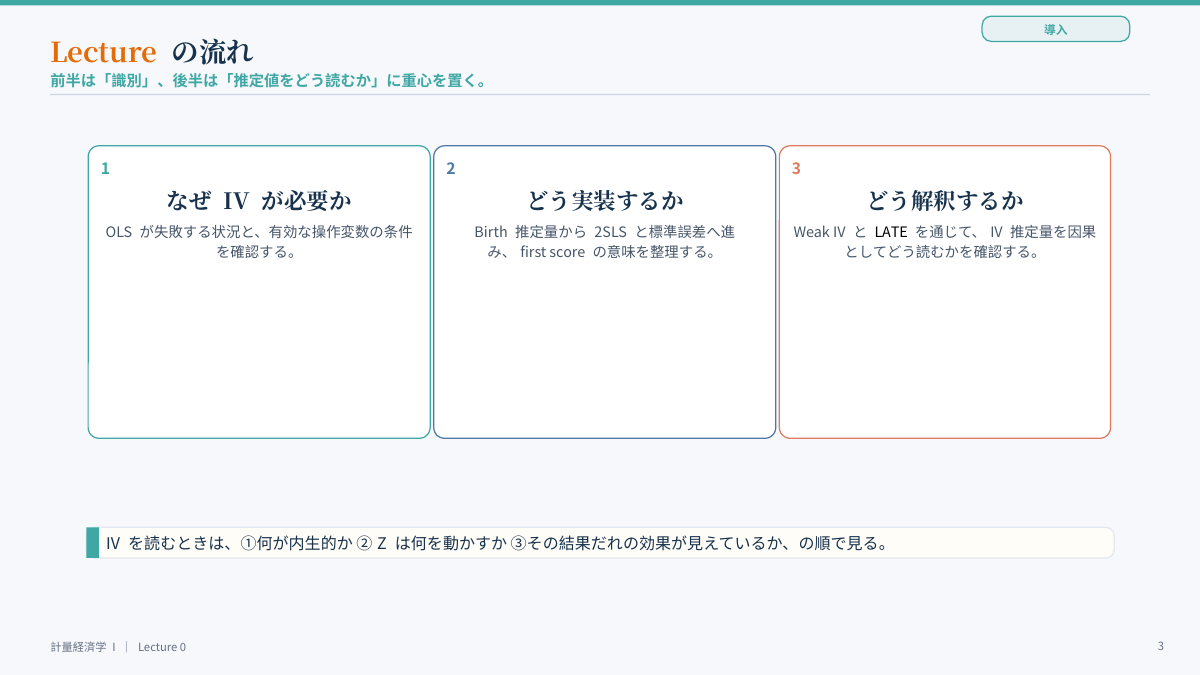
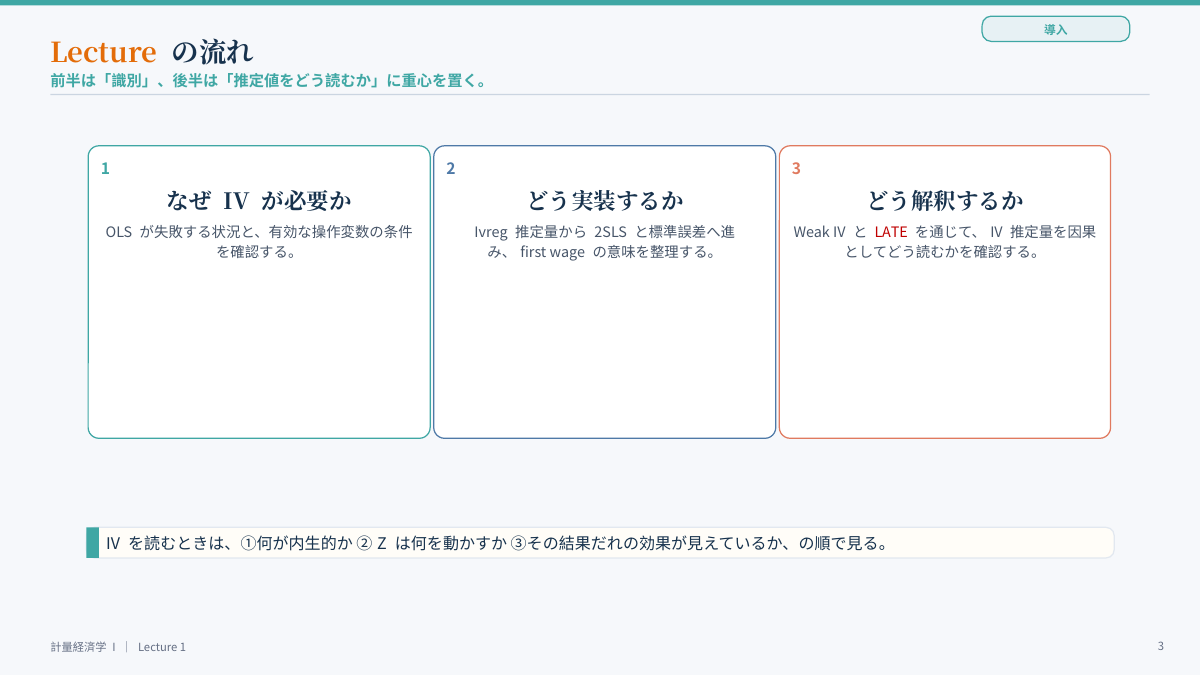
Birth: Birth -> Ivreg
LATE colour: black -> red
score: score -> wage
Lecture 0: 0 -> 1
